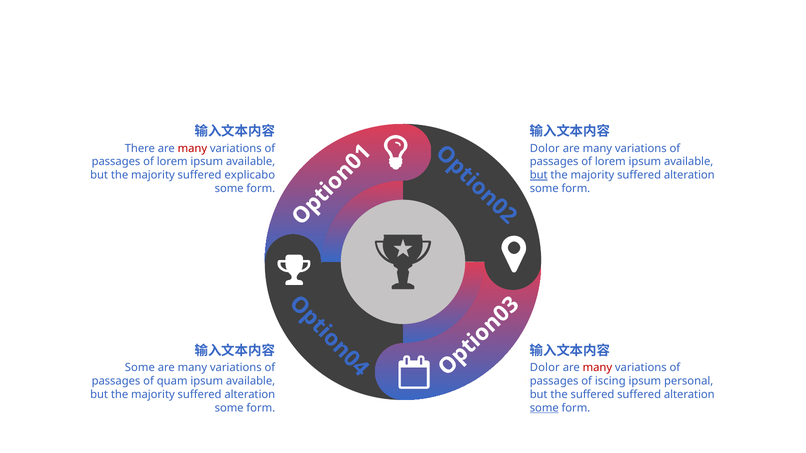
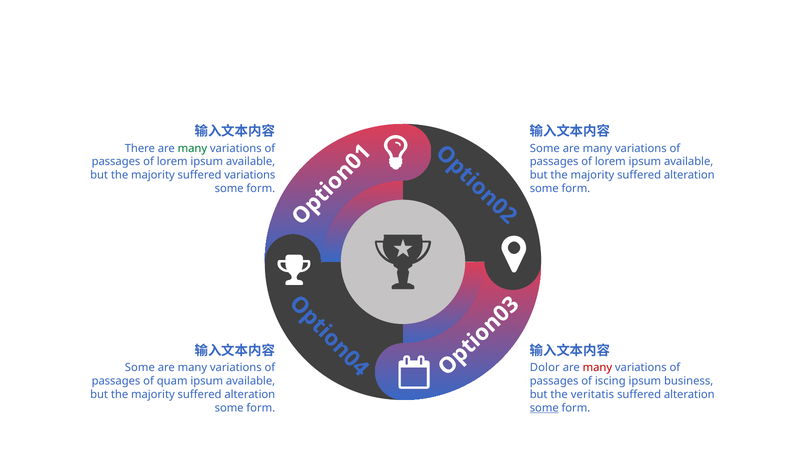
many at (192, 148) colour: red -> green
Dolor at (545, 148): Dolor -> Some
suffered explicabo: explicabo -> variations
but at (539, 175) underline: present -> none
personal: personal -> business
the suffered: suffered -> veritatis
